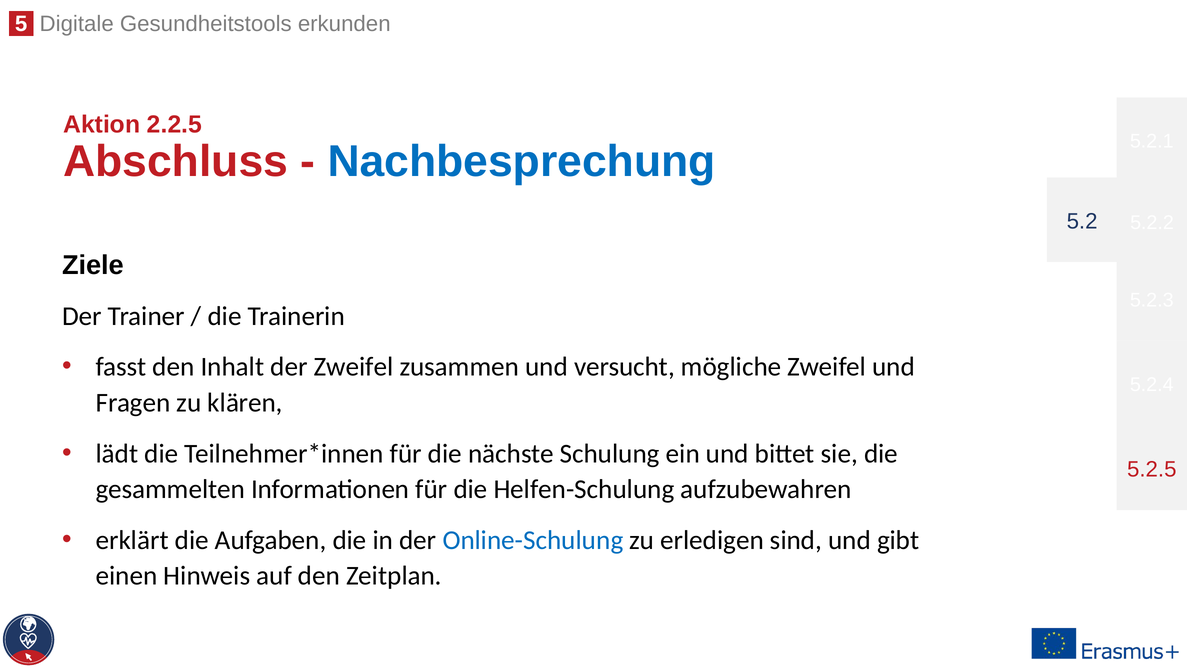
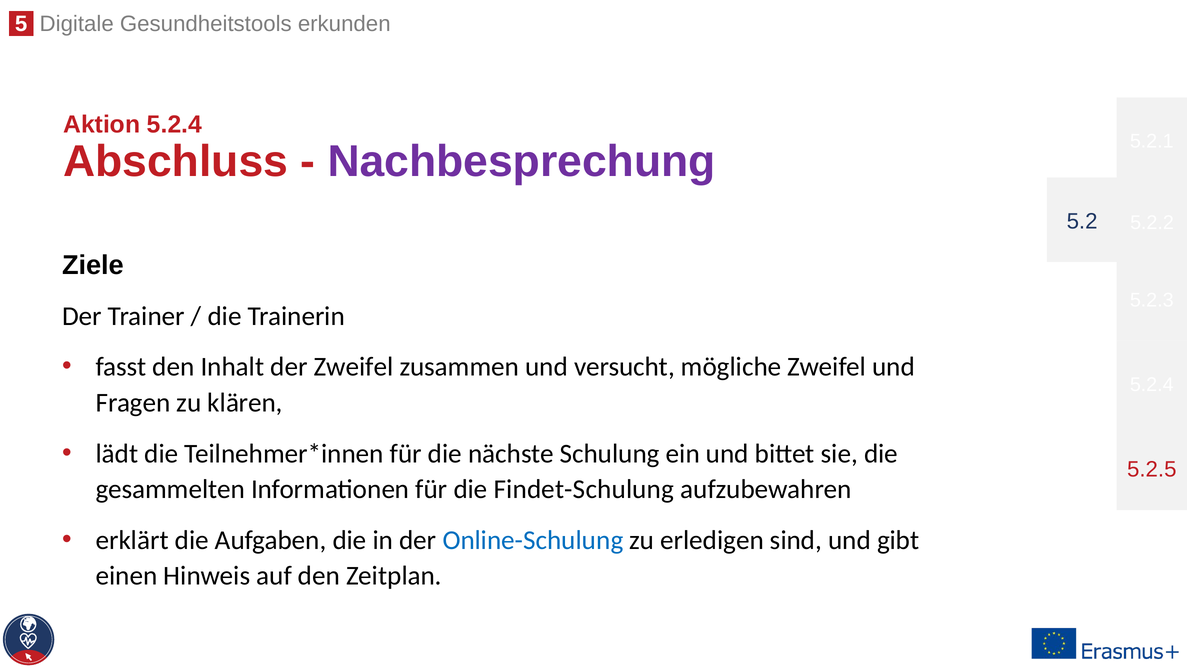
Aktion 2.2.5: 2.2.5 -> 5.2.4
Nachbesprechung colour: blue -> purple
Helfen-Schulung: Helfen-Schulung -> Findet-Schulung
